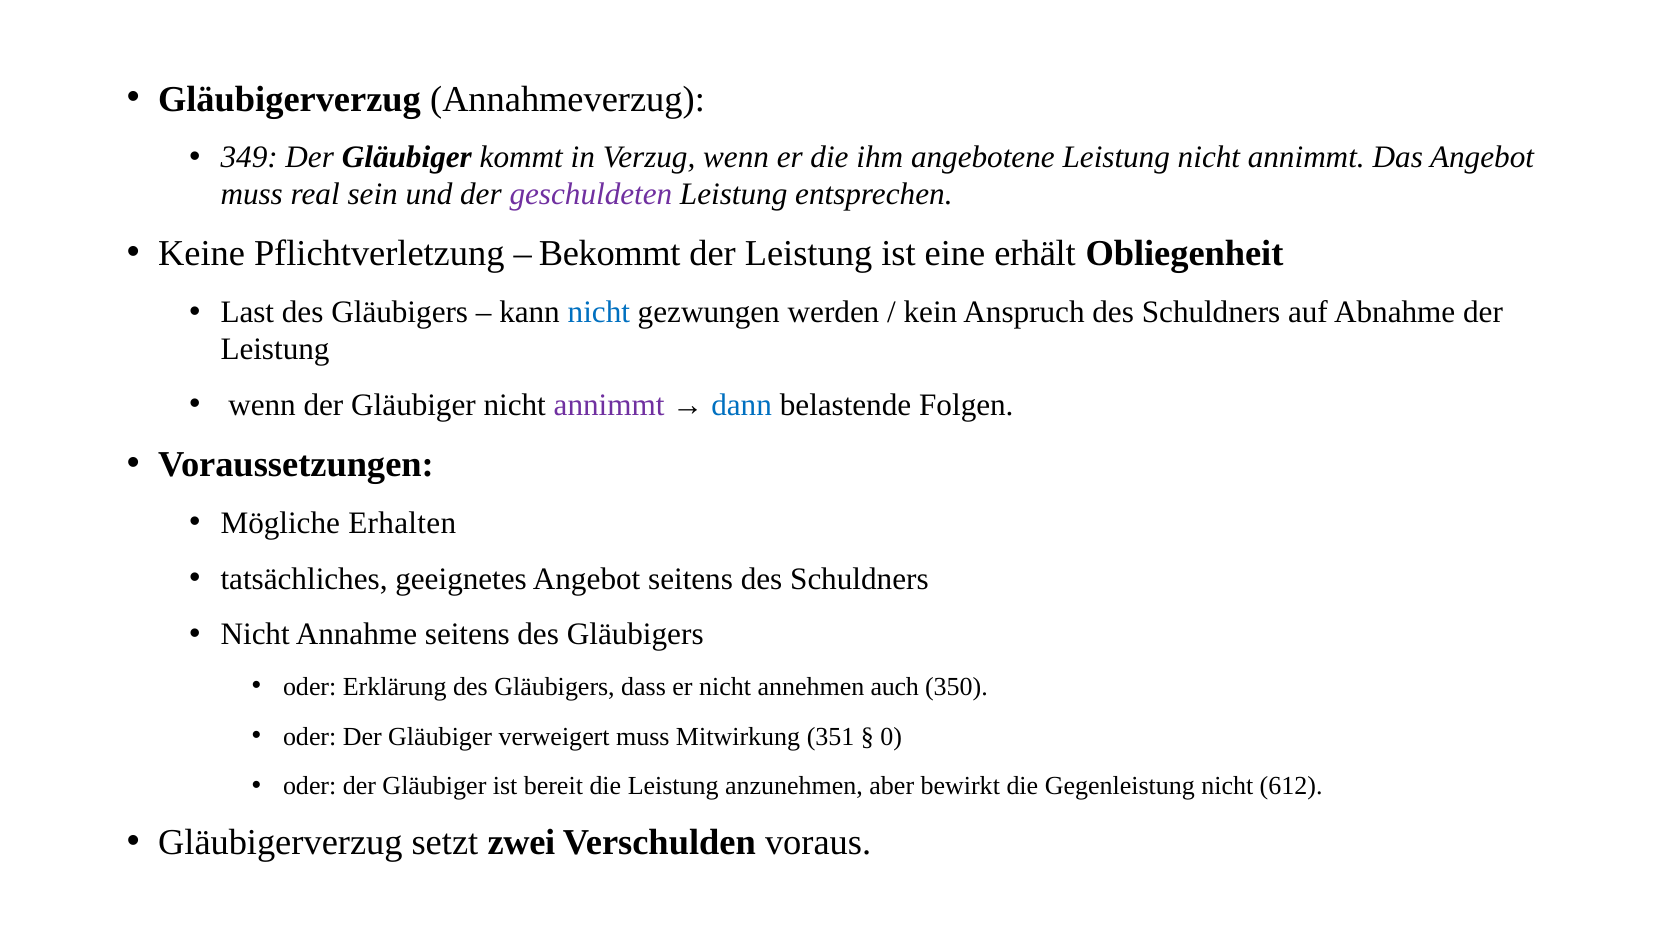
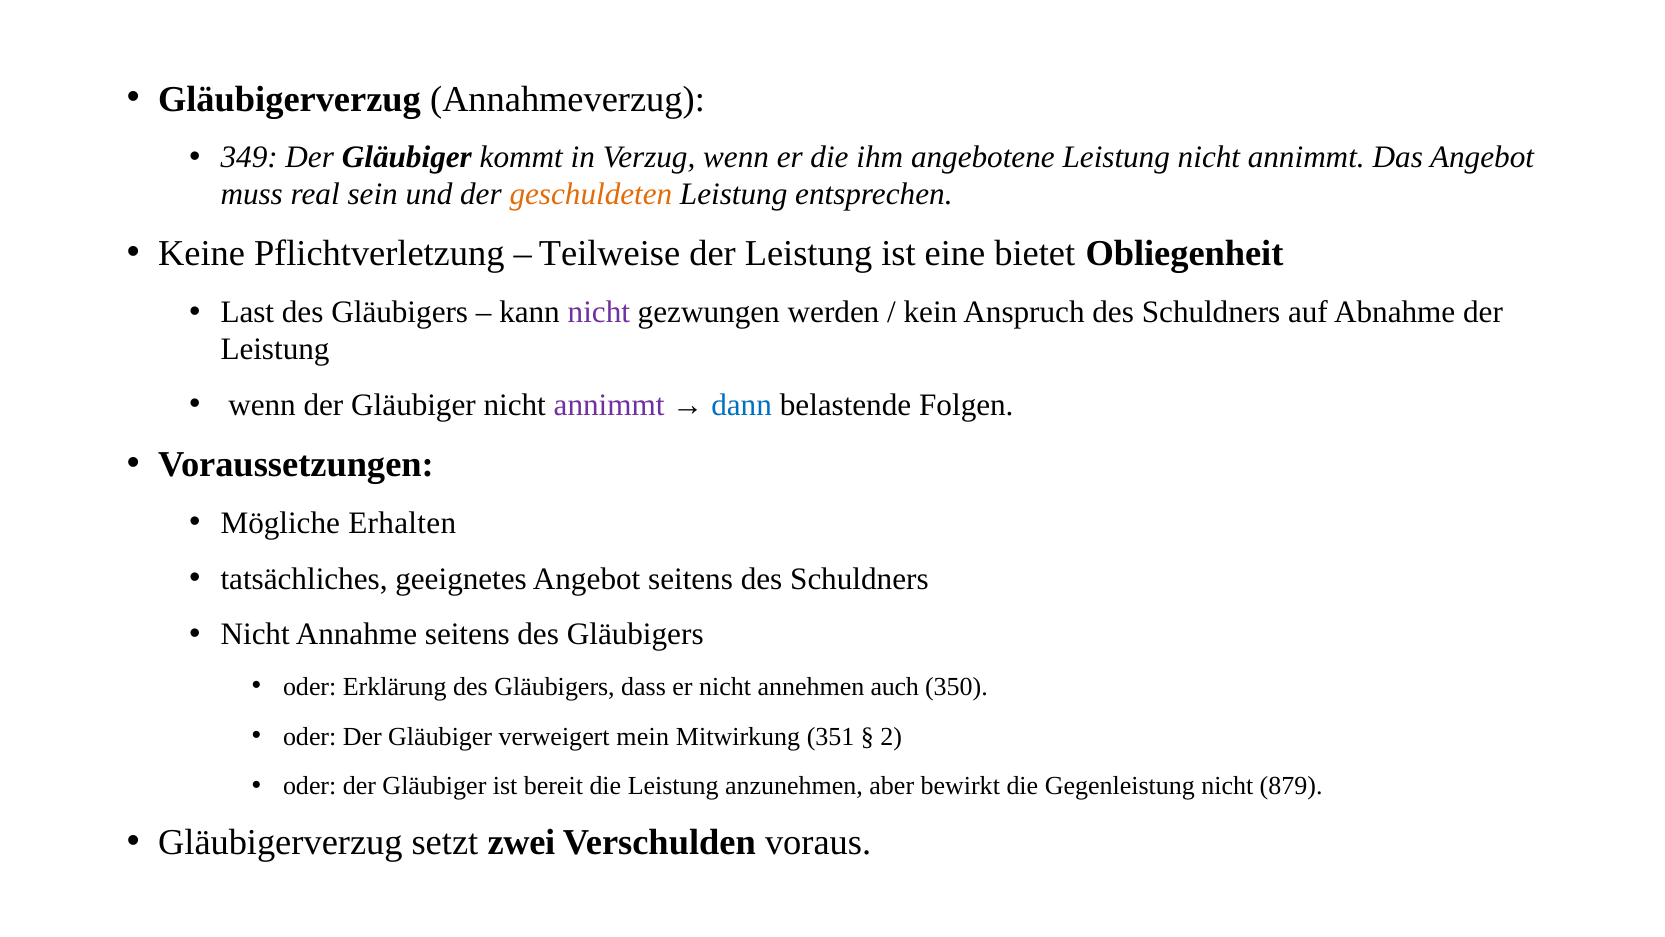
geschuldeten colour: purple -> orange
Bekommt: Bekommt -> Teilweise
erhält: erhält -> bietet
nicht at (599, 312) colour: blue -> purple
verweigert muss: muss -> mein
0: 0 -> 2
612: 612 -> 879
